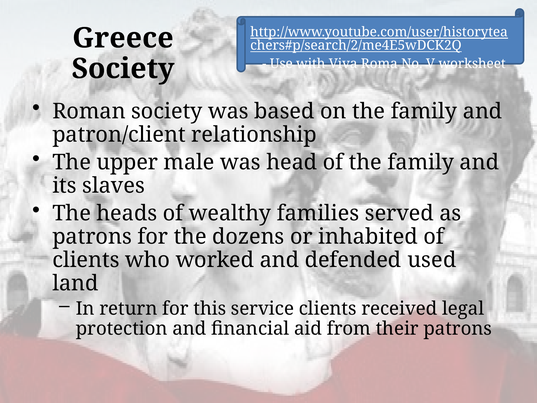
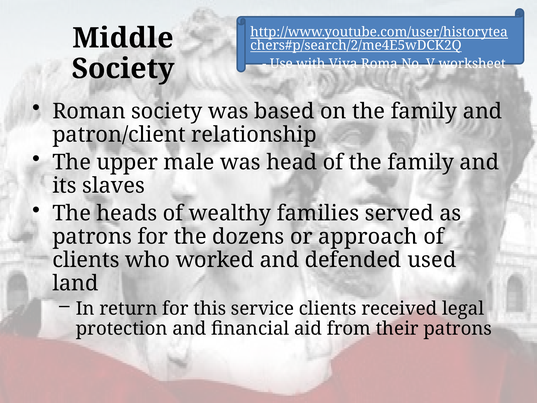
Greece: Greece -> Middle
inhabited: inhabited -> approach
